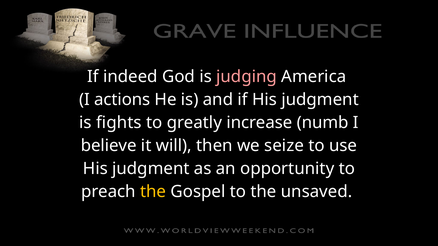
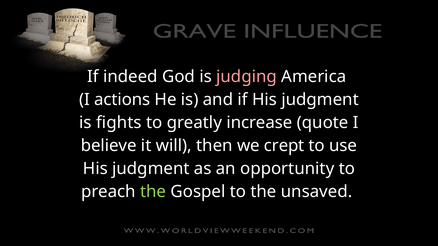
numb: numb -> quote
seize: seize -> crept
the at (153, 192) colour: yellow -> light green
